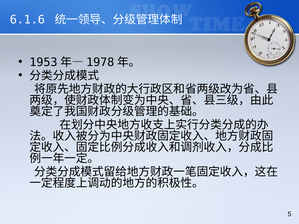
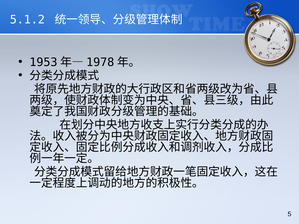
6.1.6: 6.1.6 -> 5.1.2
